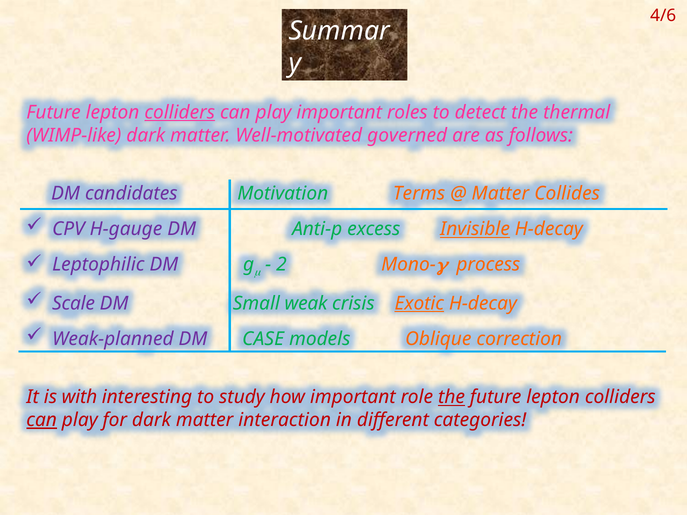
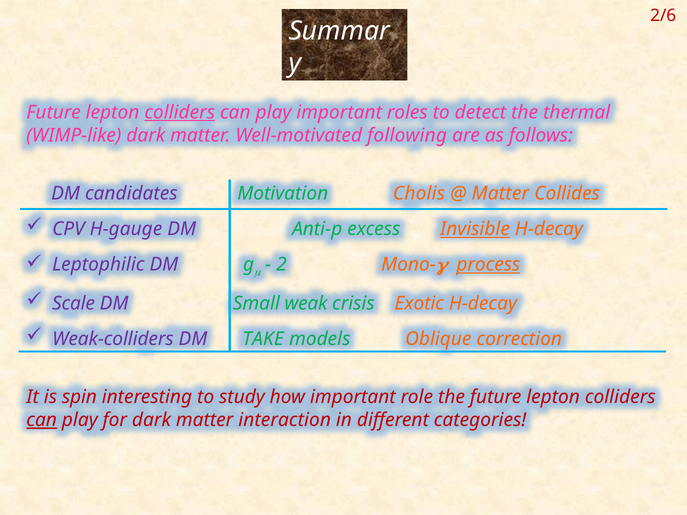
4/6: 4/6 -> 2/6
governed: governed -> following
Terms: Terms -> Cholis
process underline: none -> present
Exotic underline: present -> none
Weak-planned: Weak-planned -> Weak-colliders
CASE: CASE -> TAKE
with: with -> spin
the at (452, 397) underline: present -> none
